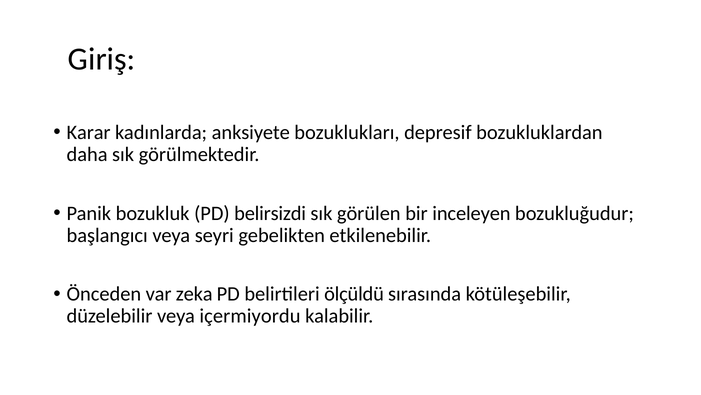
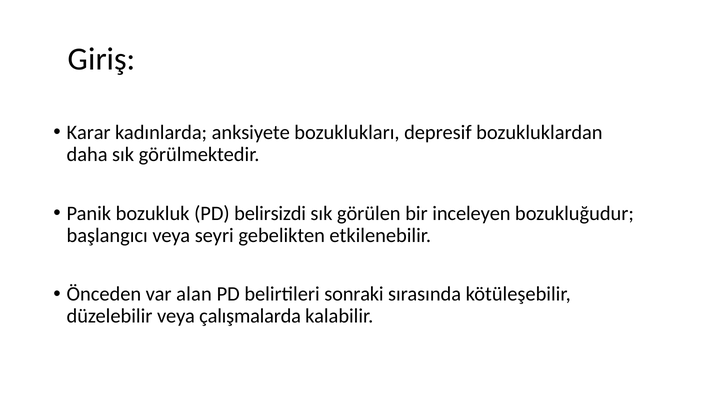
zeka: zeka -> alan
ölçüldü: ölçüldü -> sonraki
içermiyordu: içermiyordu -> çalışmalarda
